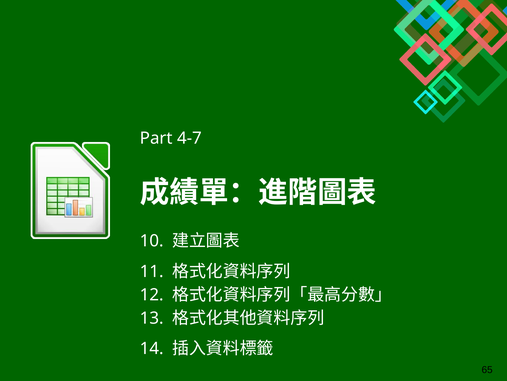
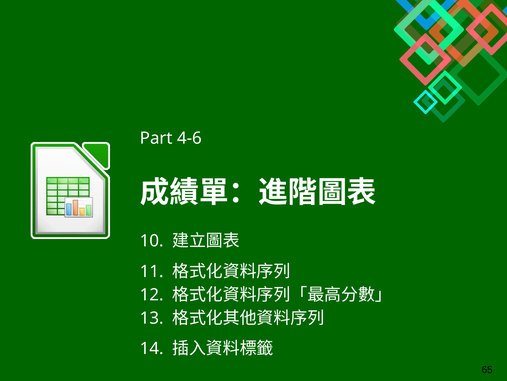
4-7: 4-7 -> 4-6
